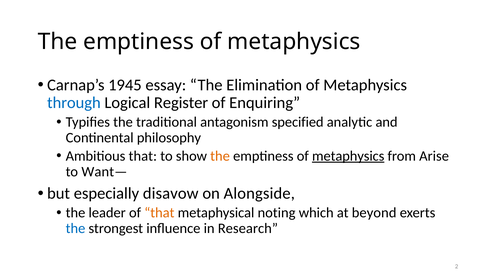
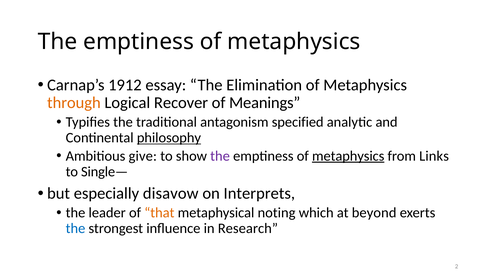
1945: 1945 -> 1912
through colour: blue -> orange
Register: Register -> Recover
Enquiring: Enquiring -> Meanings
philosophy underline: none -> present
Ambitious that: that -> give
the at (220, 156) colour: orange -> purple
Arise: Arise -> Links
Want—: Want— -> Single—
Alongside: Alongside -> Interprets
